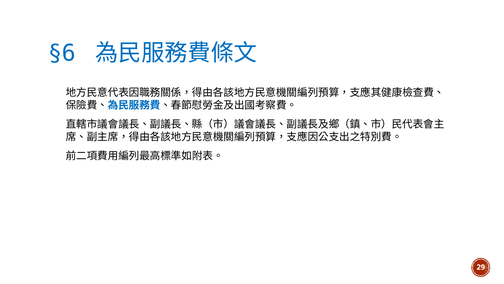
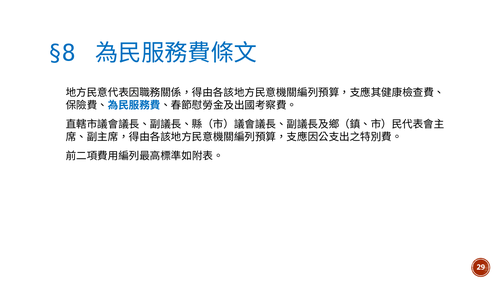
§6: §6 -> §8
